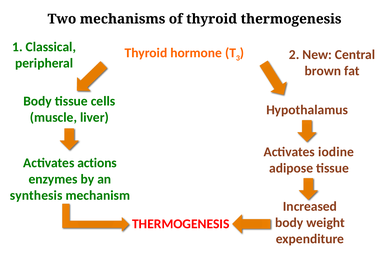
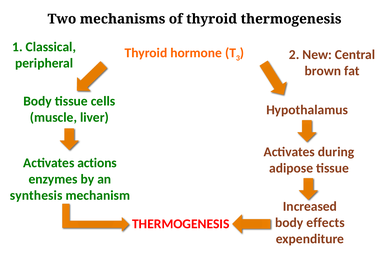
iodine: iodine -> during
weight: weight -> effects
